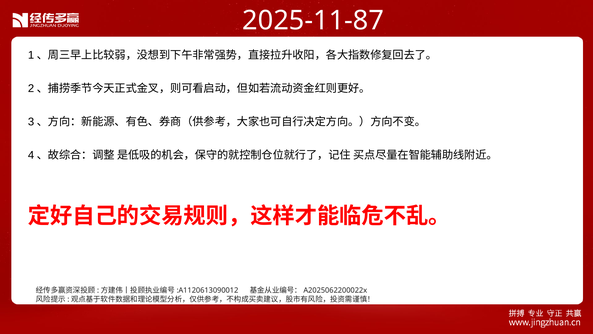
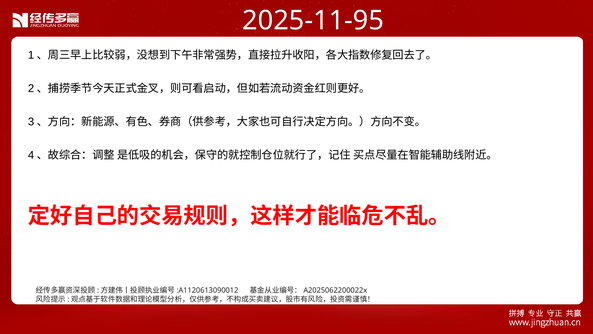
2025-11-87: 2025-11-87 -> 2025-11-95
